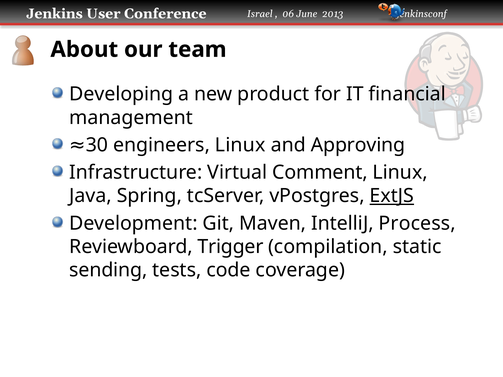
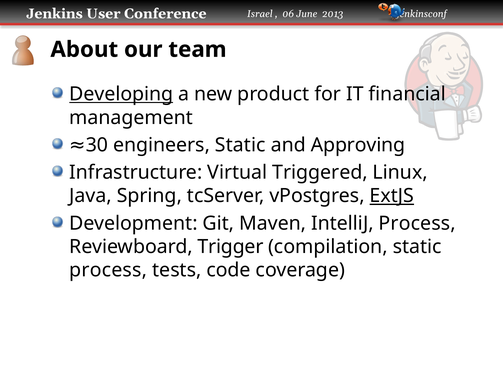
Developing underline: none -> present
engineers Linux: Linux -> Static
Comment: Comment -> Triggered
sending at (108, 270): sending -> process
